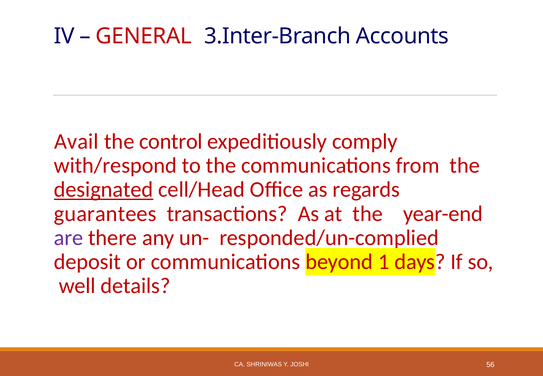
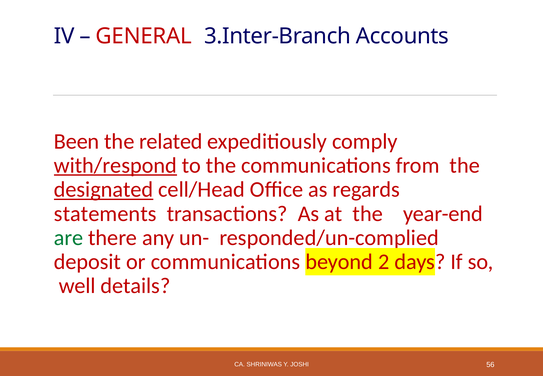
Avail: Avail -> Been
control: control -> related
with/respond underline: none -> present
guarantees: guarantees -> statements
are colour: purple -> green
1: 1 -> 2
